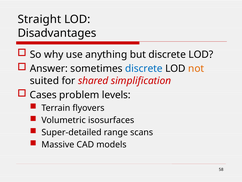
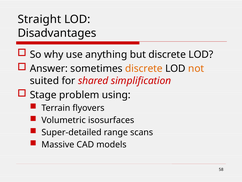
discrete at (144, 68) colour: blue -> orange
Cases: Cases -> Stage
levels: levels -> using
